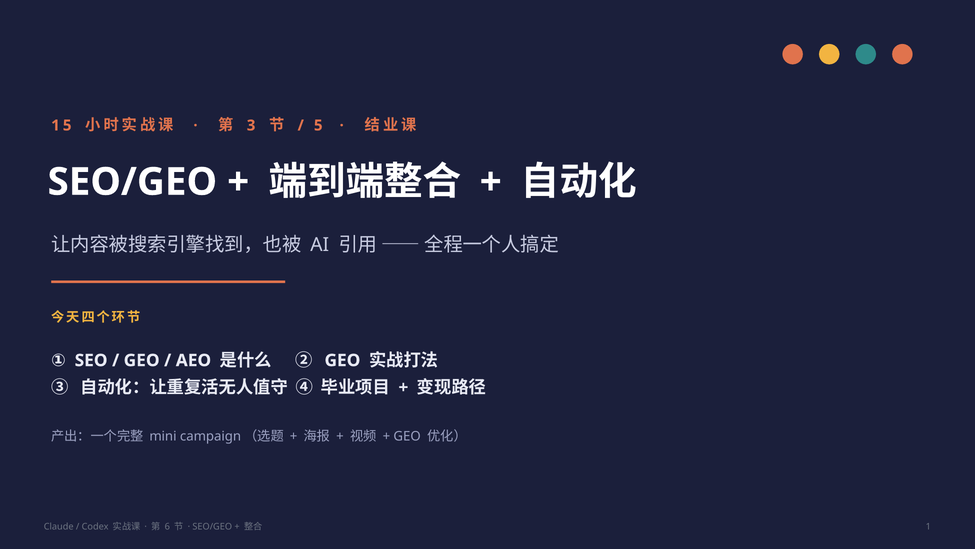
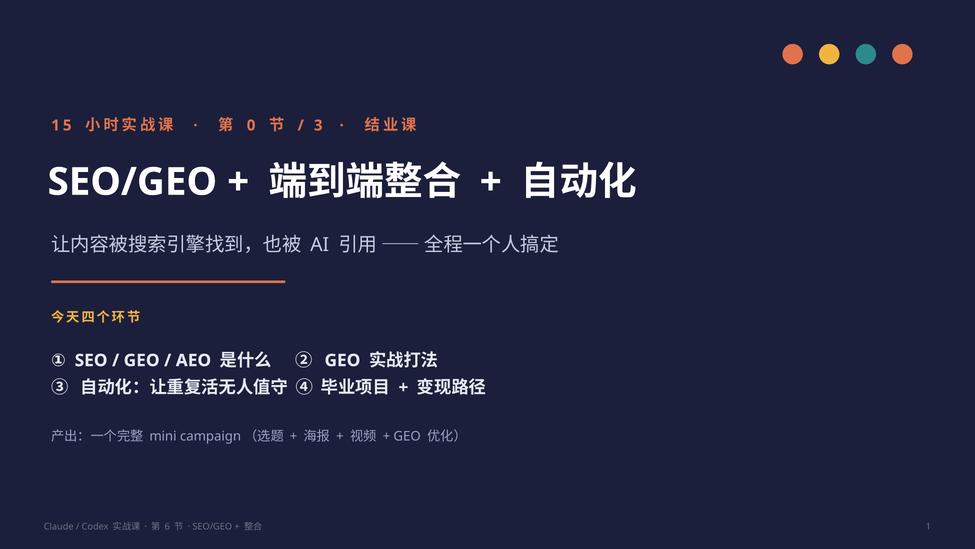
3: 3 -> 0
5: 5 -> 3
